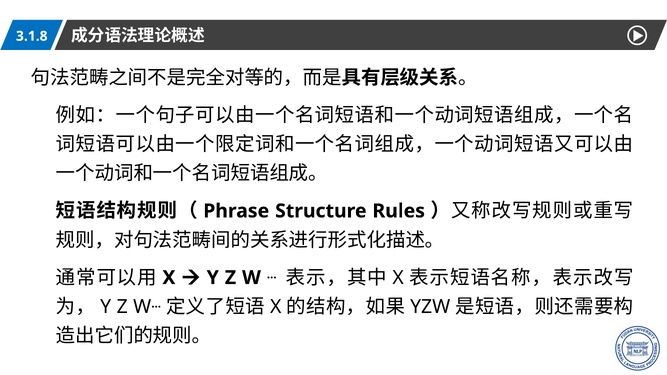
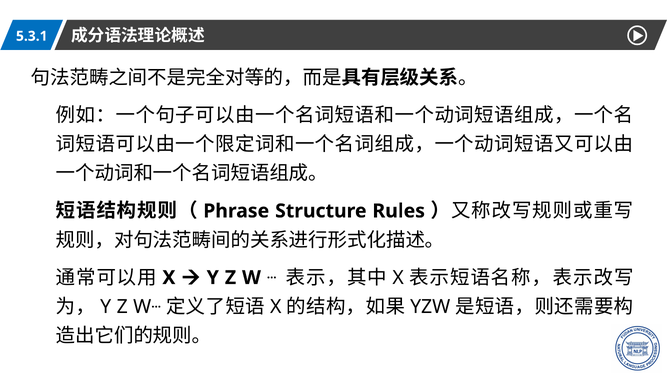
3.1.8: 3.1.8 -> 5.3.1
